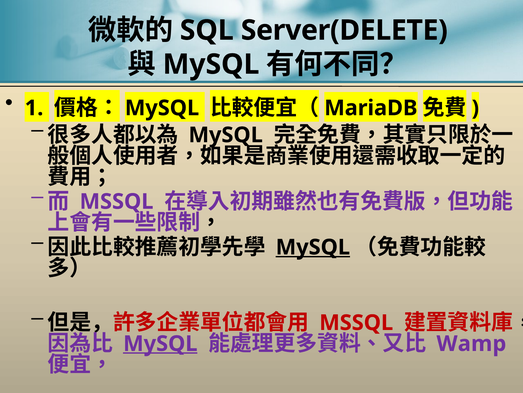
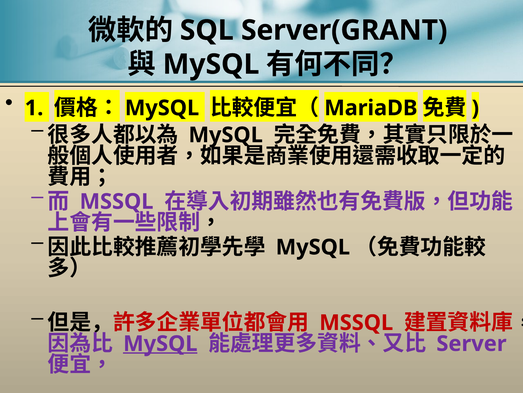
Server(DELETE: Server(DELETE -> Server(GRANT
MySQL at (313, 247) underline: present -> none
Wamp: Wamp -> Server
